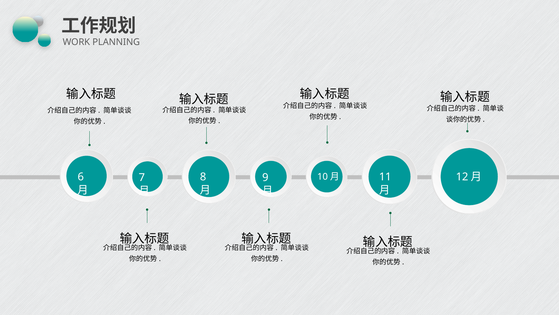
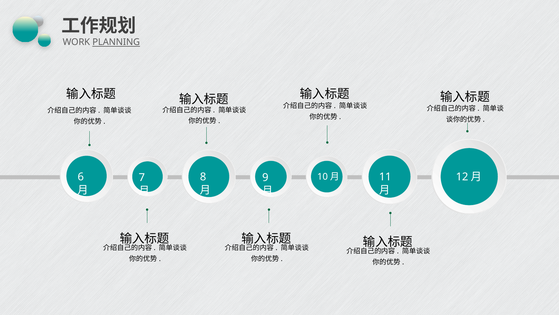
PLANNING underline: none -> present
